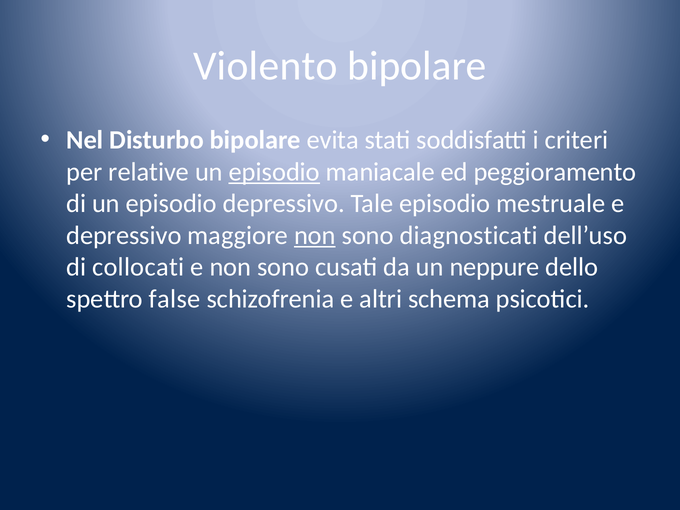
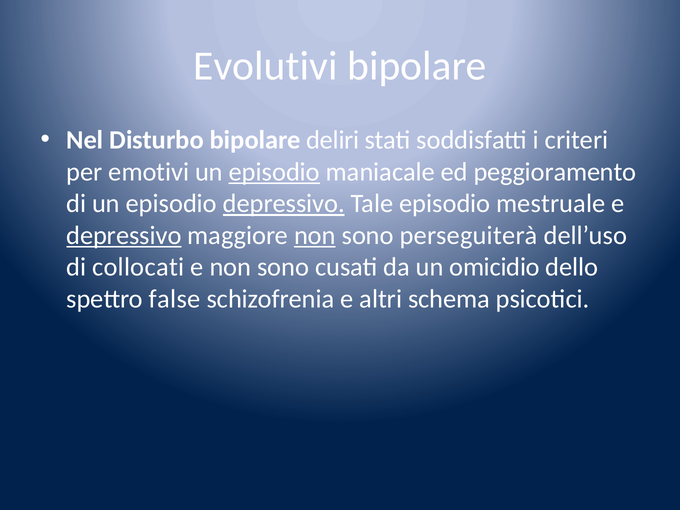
Violento: Violento -> Evolutivi
evita: evita -> deliri
relative: relative -> emotivi
depressivo at (284, 204) underline: none -> present
depressivo at (124, 235) underline: none -> present
diagnosticati: diagnosticati -> perseguiterà
neppure: neppure -> omicidio
